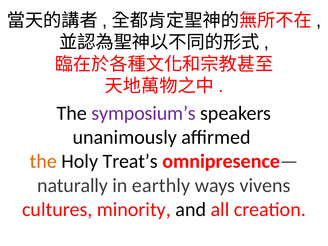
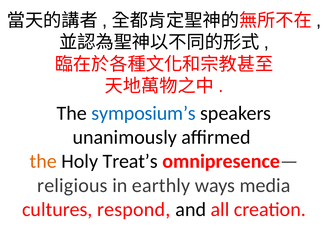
symposium’s colour: purple -> blue
naturally: naturally -> religious
vivens: vivens -> media
minority: minority -> respond
